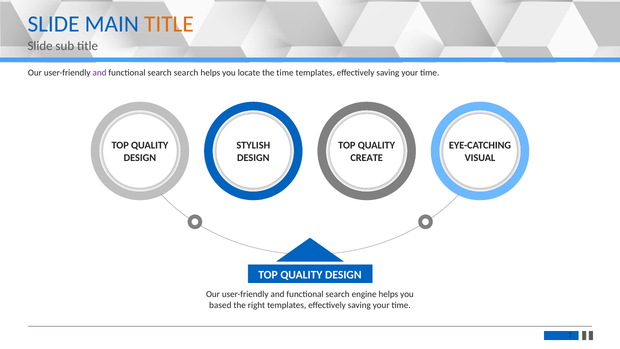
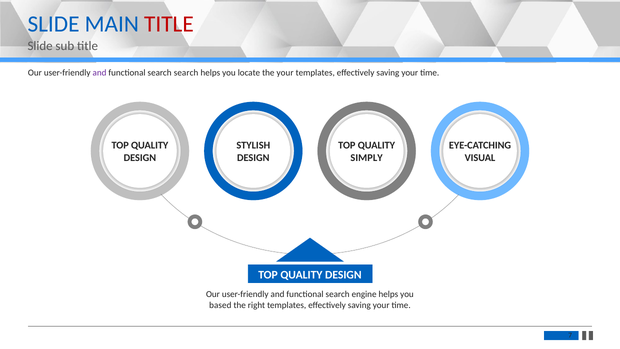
TITLE at (169, 24) colour: orange -> red
the time: time -> your
CREATE: CREATE -> SIMPLY
